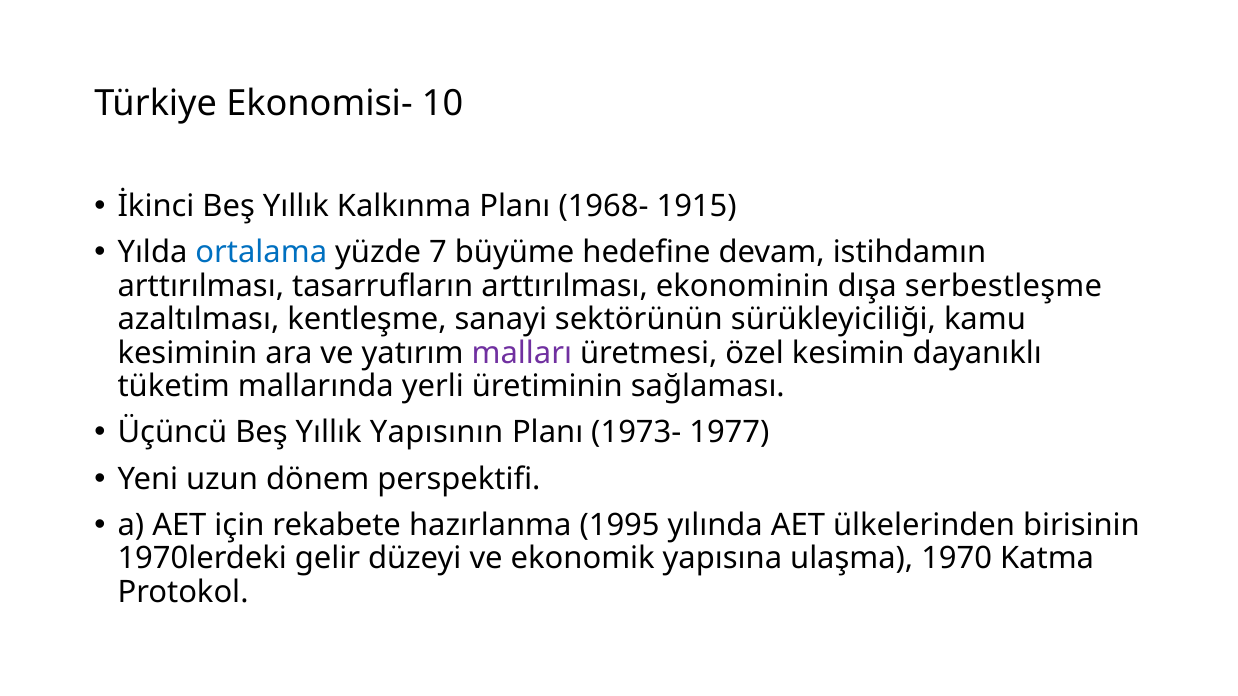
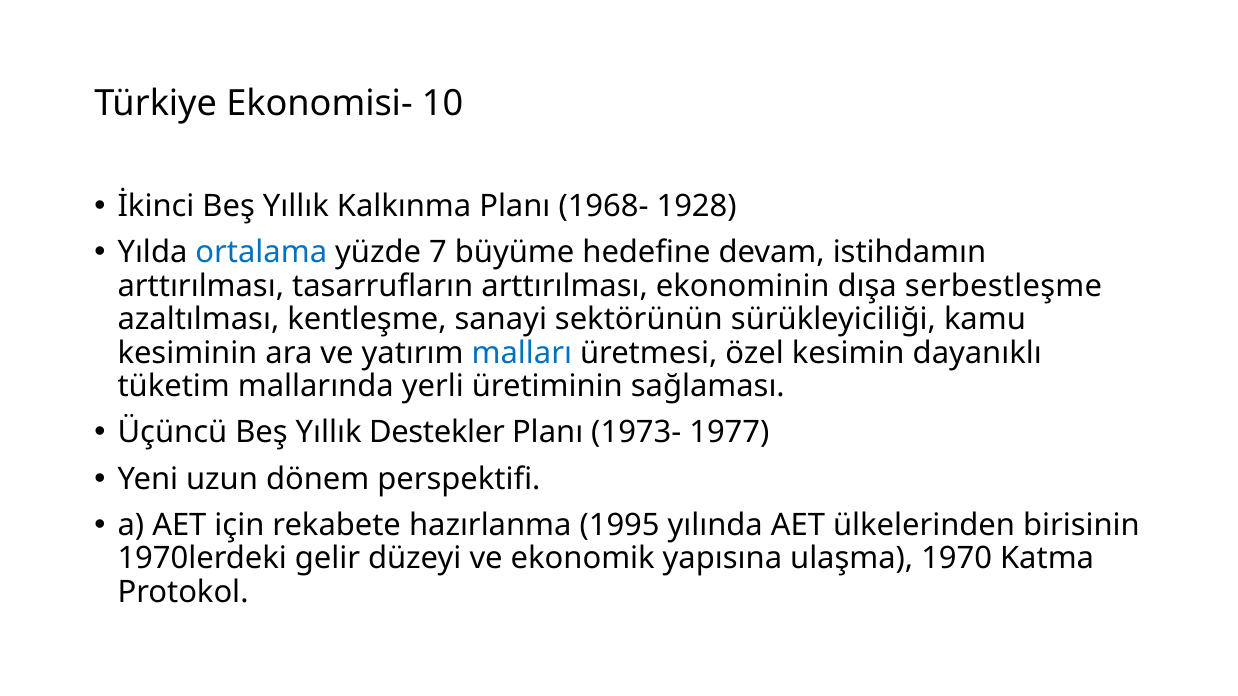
1915: 1915 -> 1928
malları colour: purple -> blue
Yapısının: Yapısının -> Destekler
